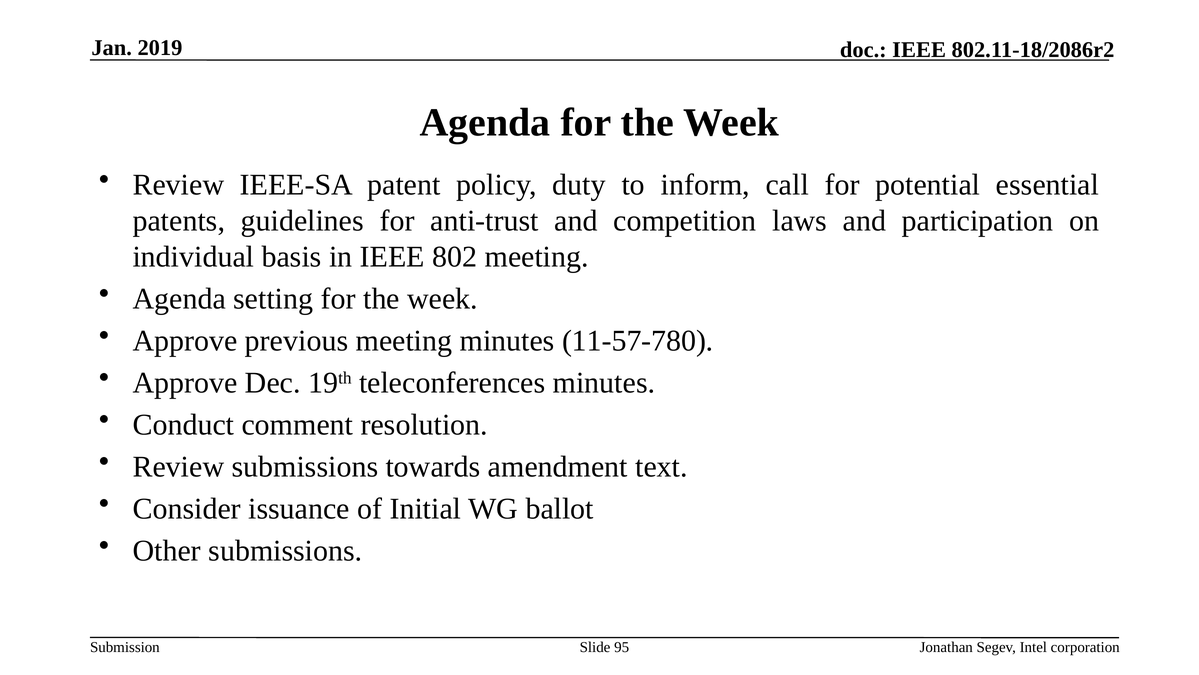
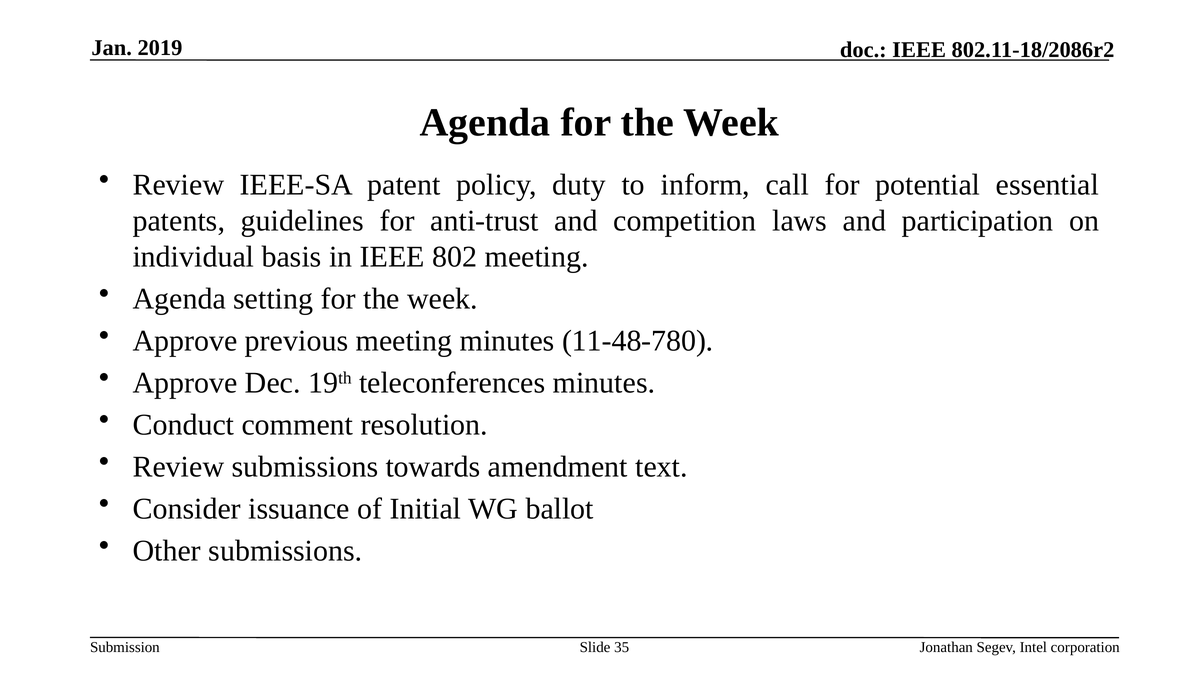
11-57-780: 11-57-780 -> 11-48-780
95: 95 -> 35
